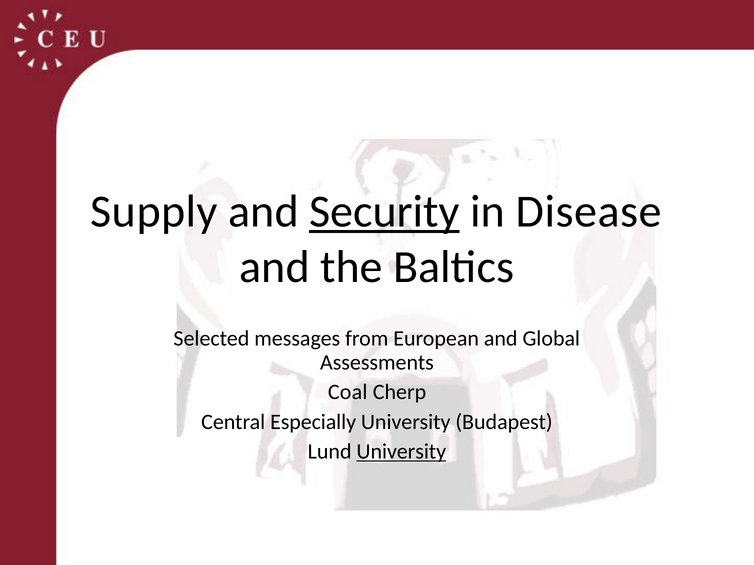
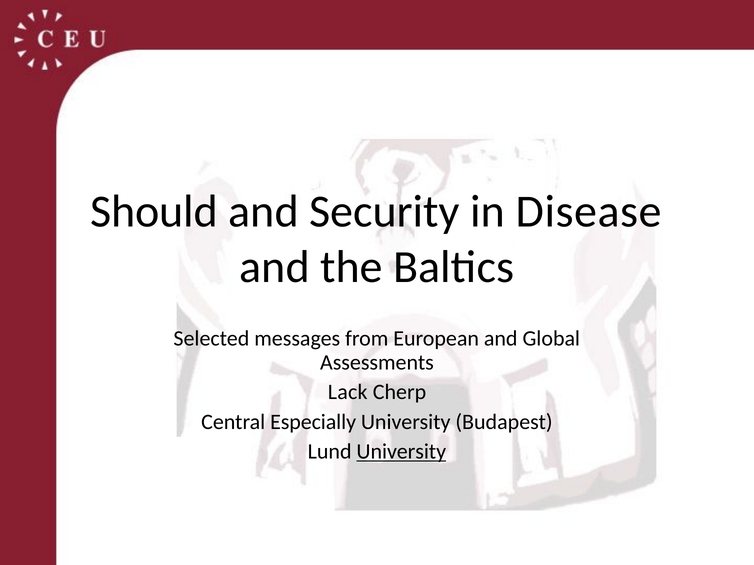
Supply: Supply -> Should
Security underline: present -> none
Coal: Coal -> Lack
